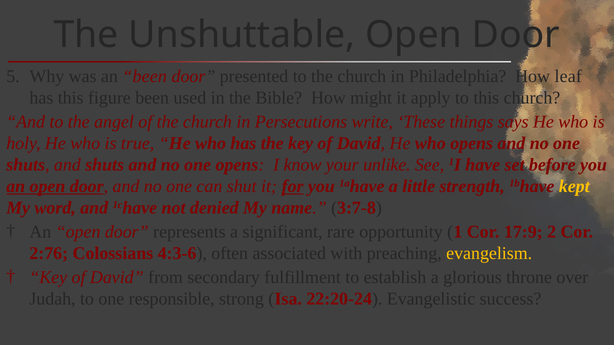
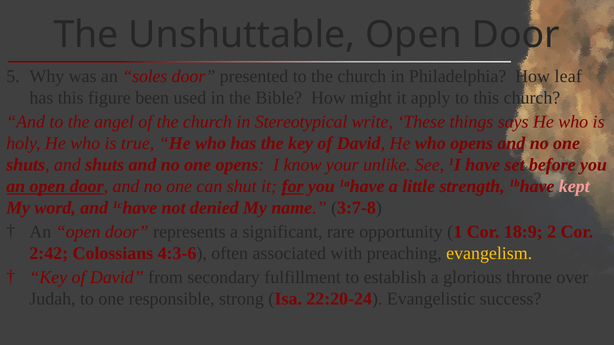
an been: been -> soles
Persecutions: Persecutions -> Stereotypical
kept colour: yellow -> pink
17:9: 17:9 -> 18:9
2:76: 2:76 -> 2:42
